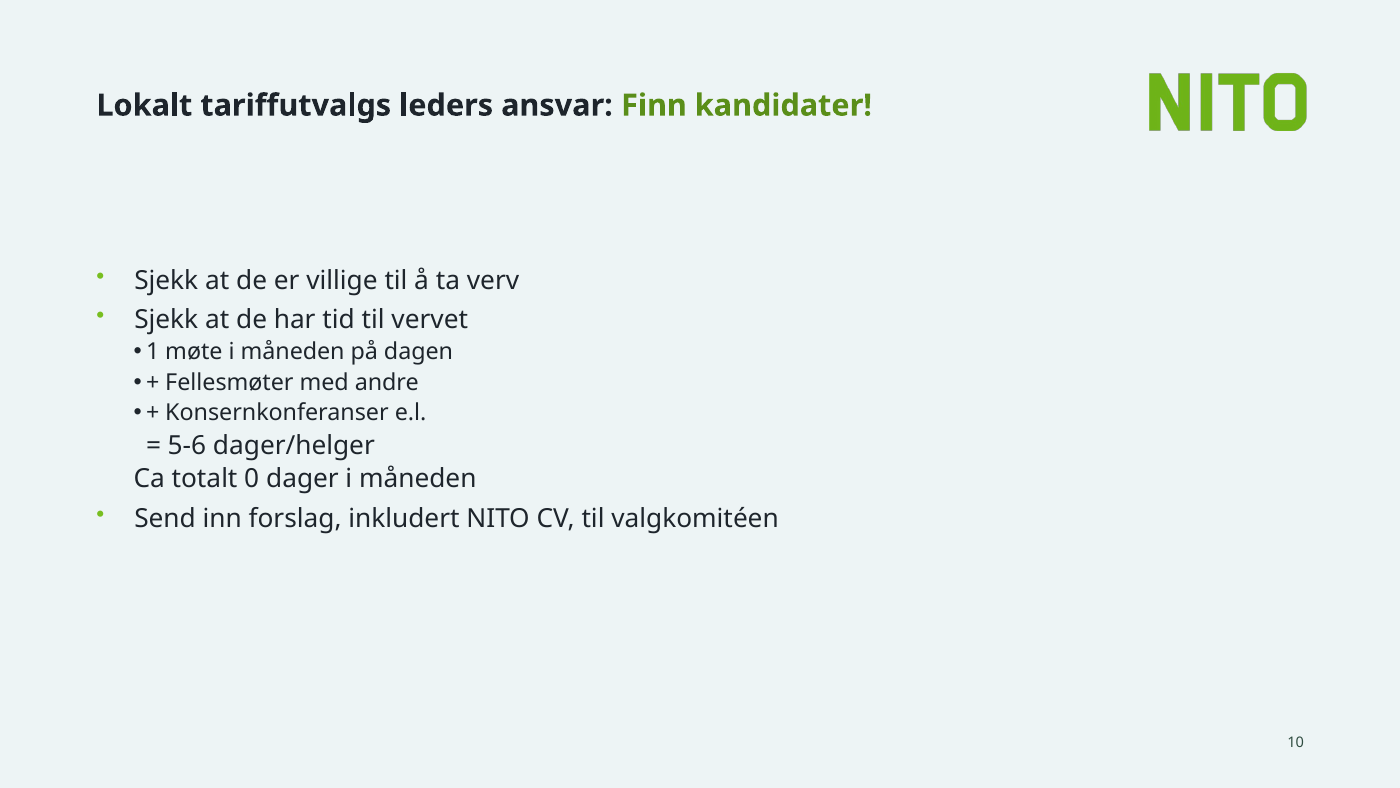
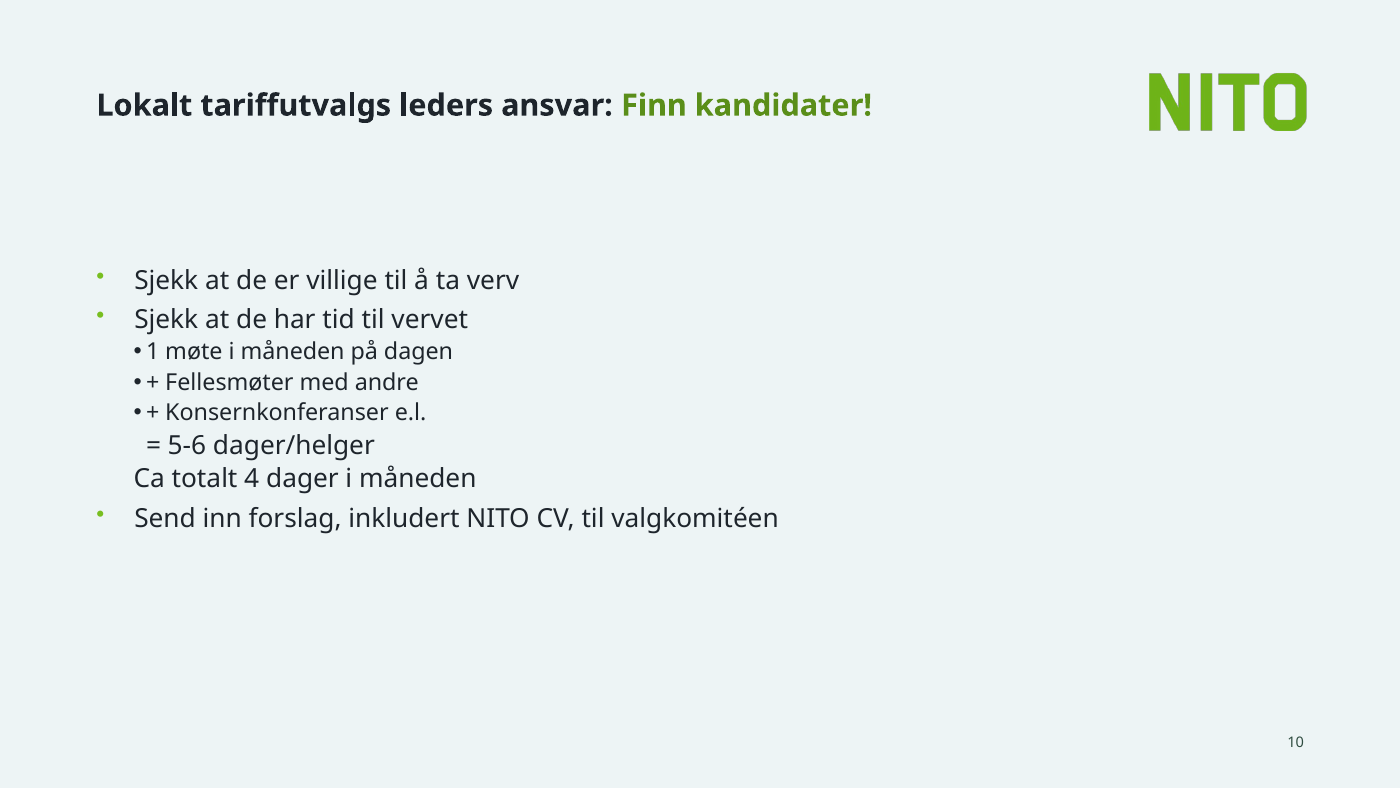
0: 0 -> 4
